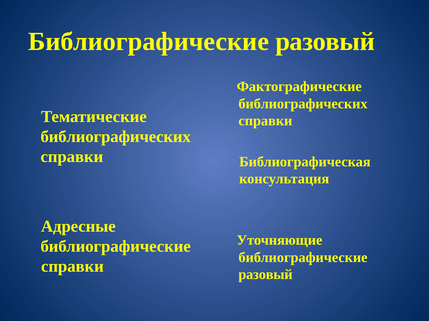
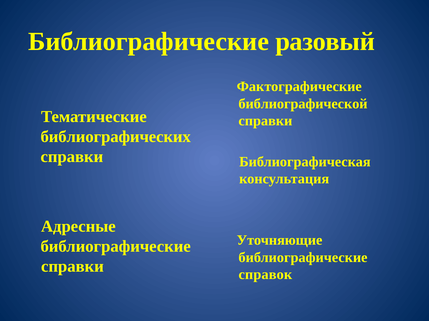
библиографических at (303, 104): библиографических -> библиографической
разовый at (265, 275): разовый -> справок
